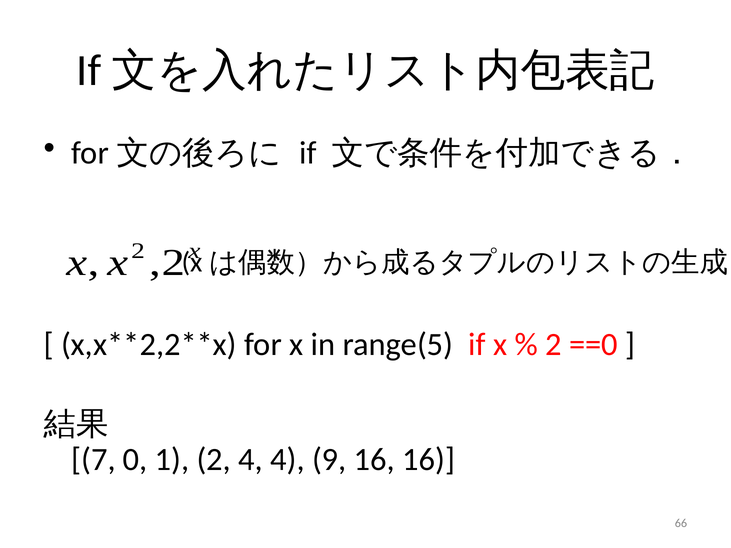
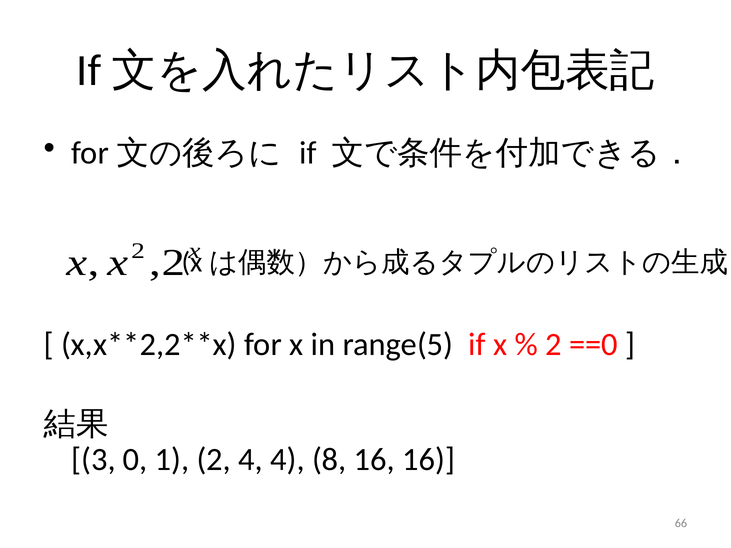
7: 7 -> 3
9: 9 -> 8
